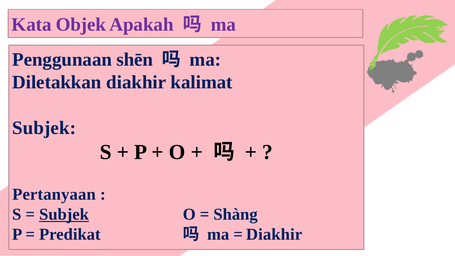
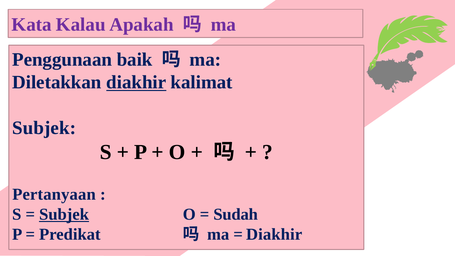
Objek: Objek -> Kalau
shēn: shēn -> baik
diakhir at (136, 82) underline: none -> present
Shàng: Shàng -> Sudah
